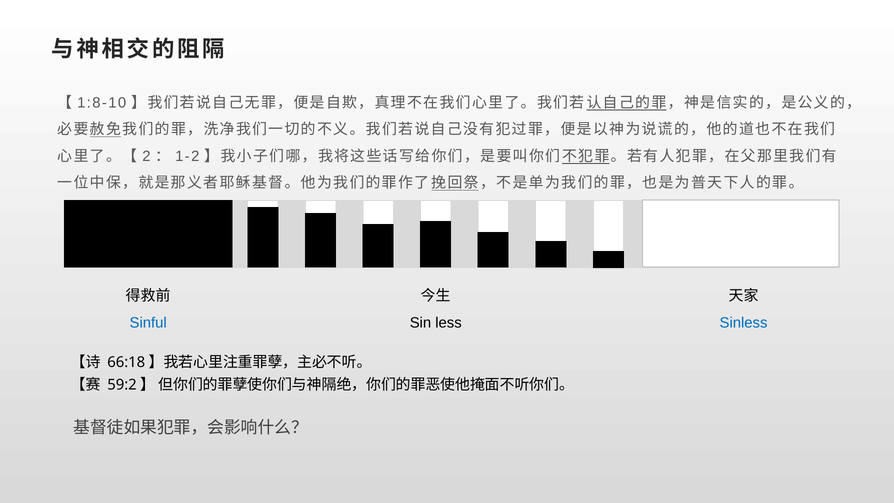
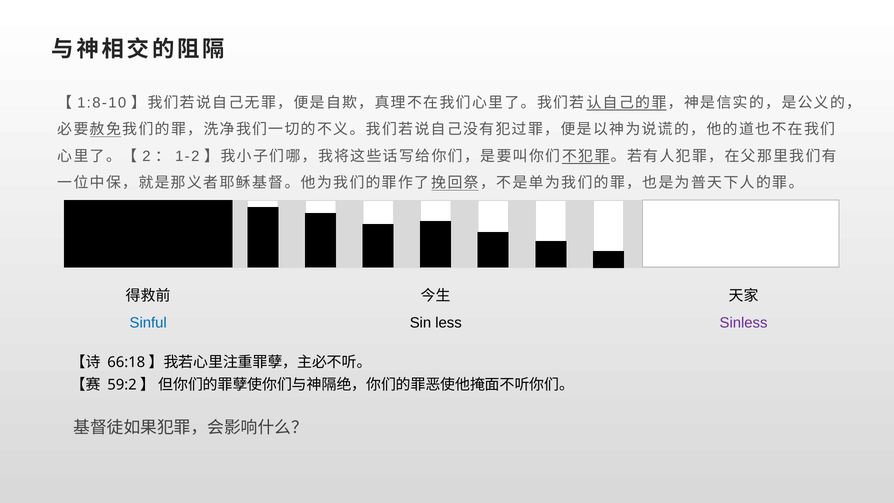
Sinless colour: blue -> purple
